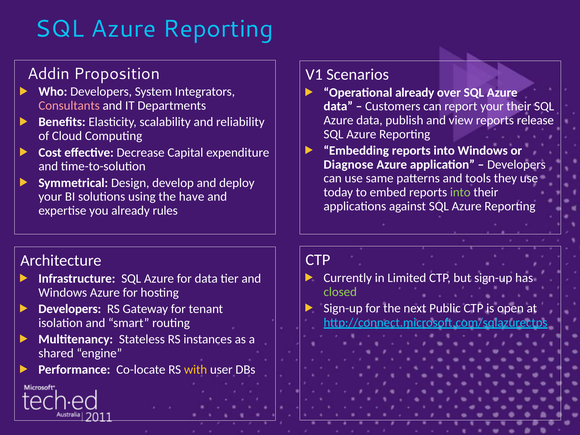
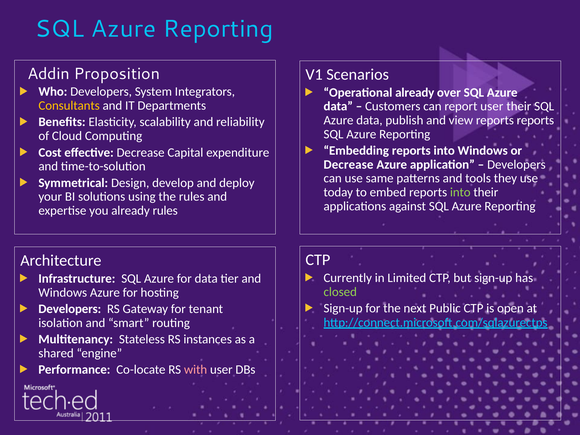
Consultants colour: pink -> yellow
report your: your -> user
reports release: release -> reports
Diagnose at (349, 165): Diagnose -> Decrease
the have: have -> rules
with colour: yellow -> pink
